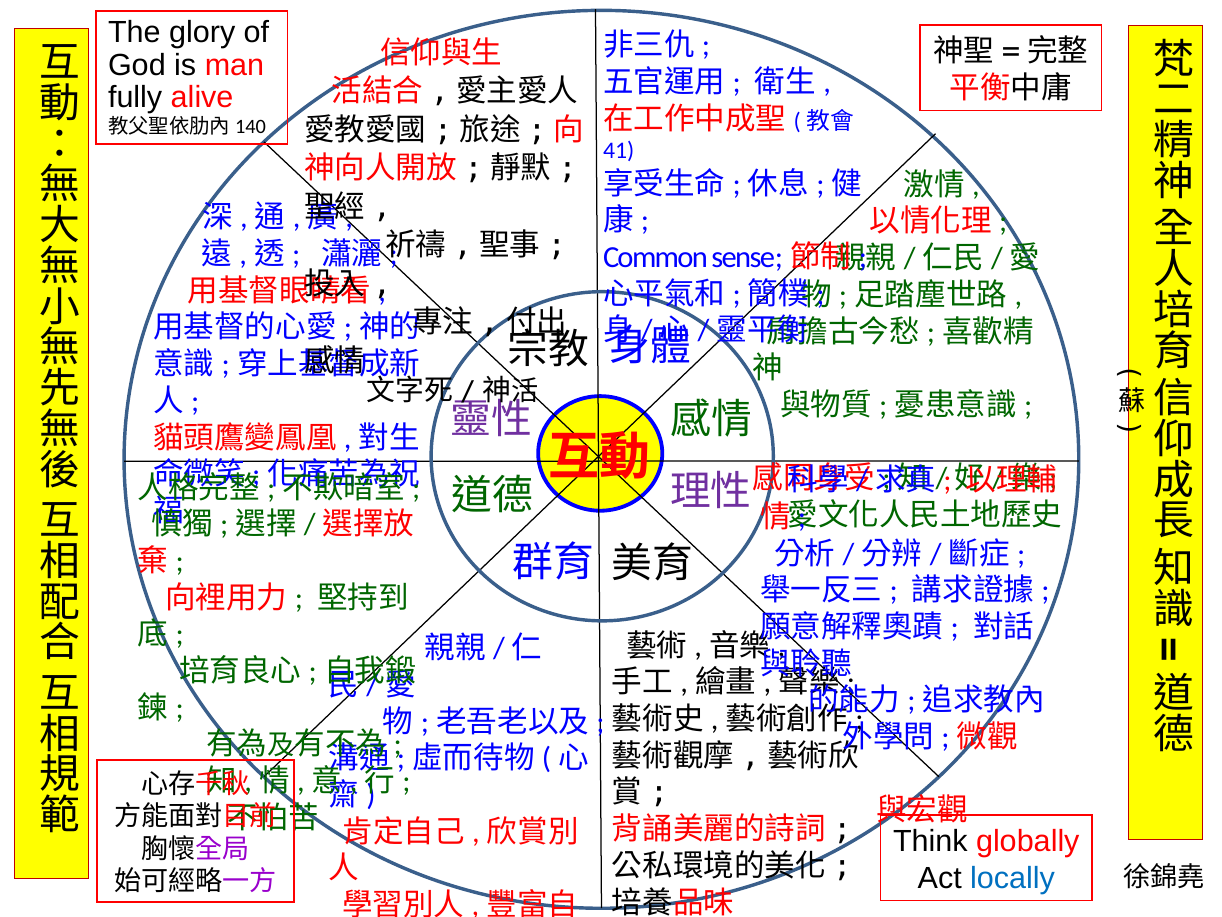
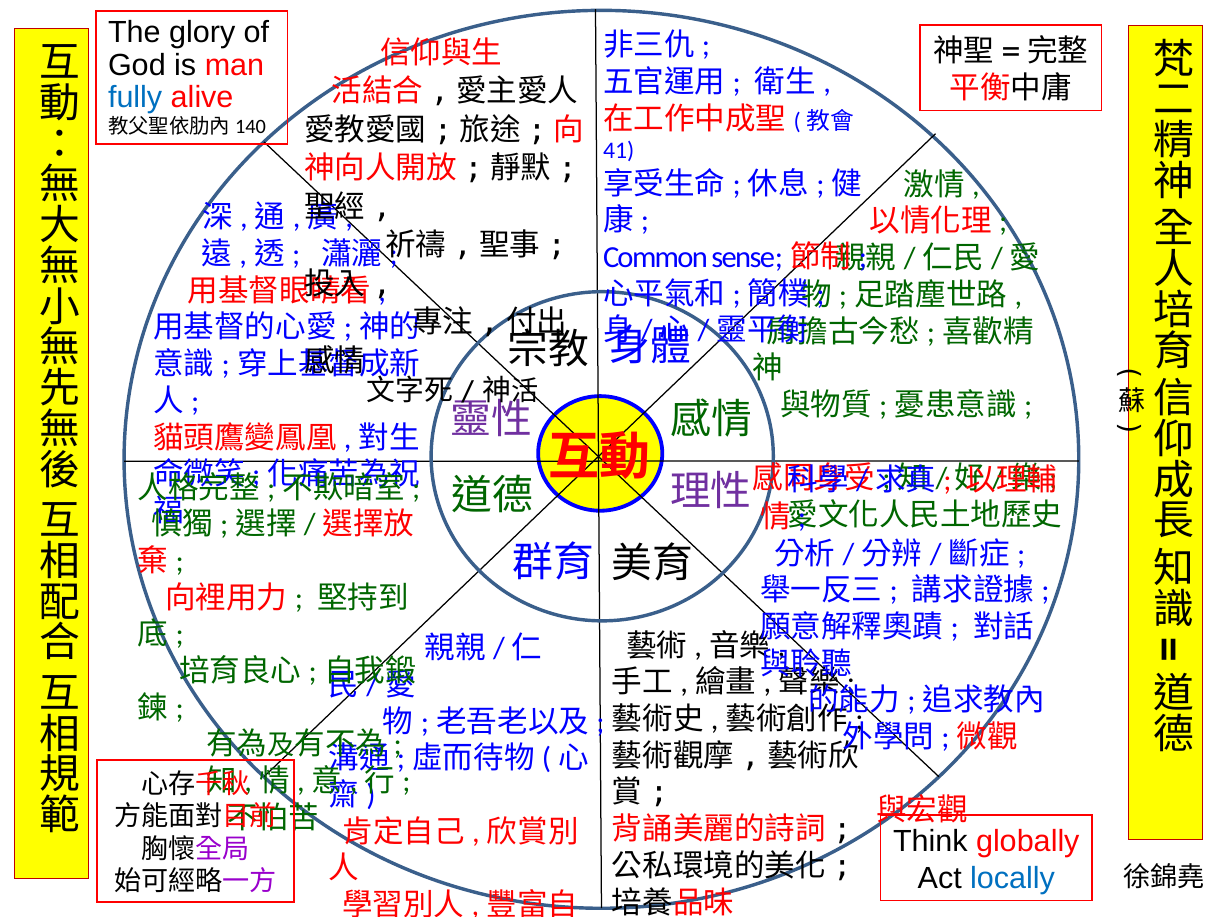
fully colour: black -> blue
